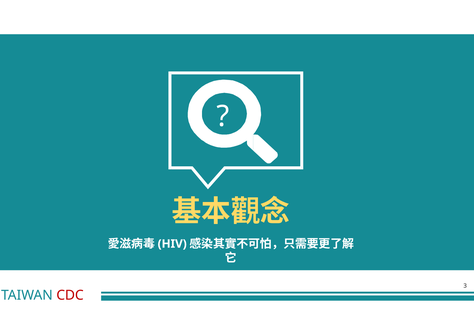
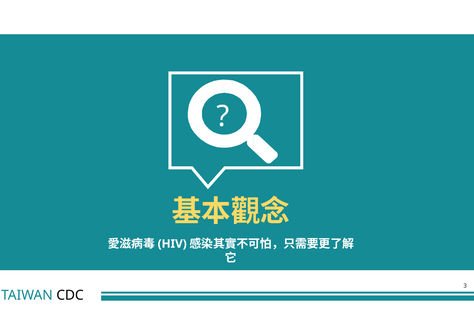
CDC colour: red -> black
